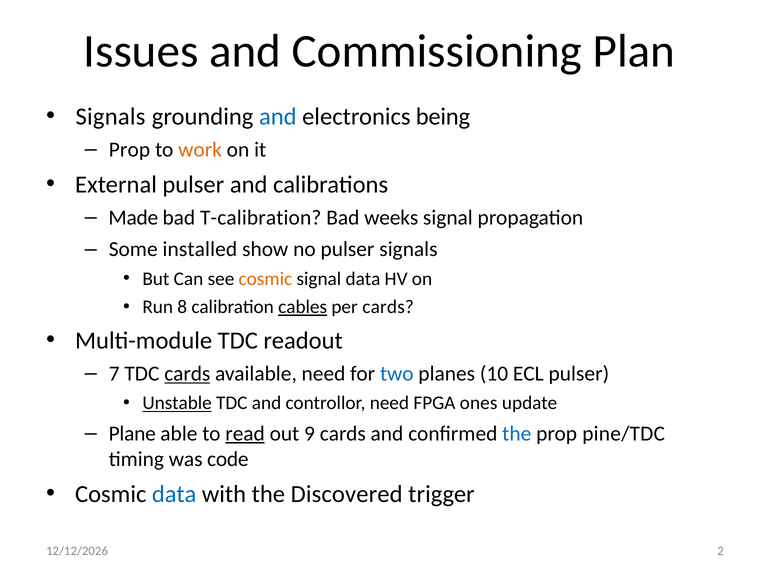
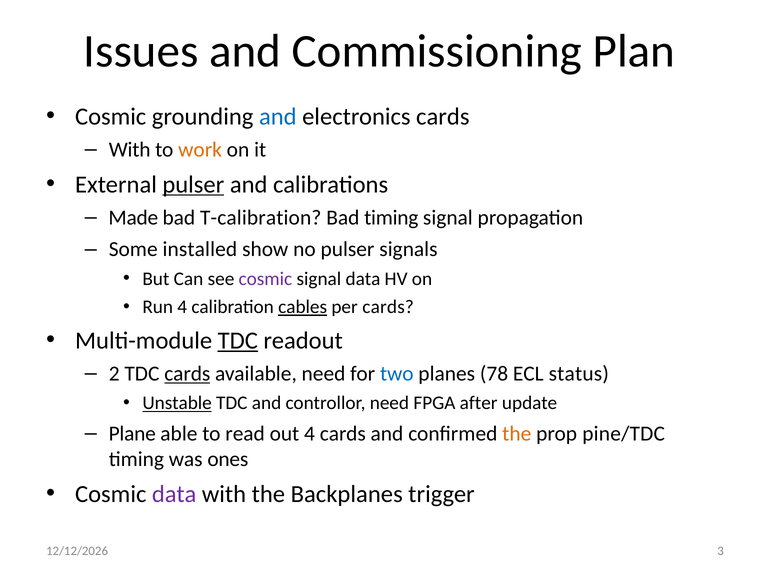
Signals at (111, 117): Signals -> Cosmic
electronics being: being -> cards
Prop at (129, 150): Prop -> With
pulser at (193, 185) underline: none -> present
Bad weeks: weeks -> timing
cosmic at (265, 279) colour: orange -> purple
Run 8: 8 -> 4
TDC at (238, 341) underline: none -> present
7: 7 -> 2
10: 10 -> 78
ECL pulser: pulser -> status
ones: ones -> after
read underline: present -> none
out 9: 9 -> 4
the at (517, 434) colour: blue -> orange
code: code -> ones
data at (174, 494) colour: blue -> purple
Discovered: Discovered -> Backplanes
2: 2 -> 3
